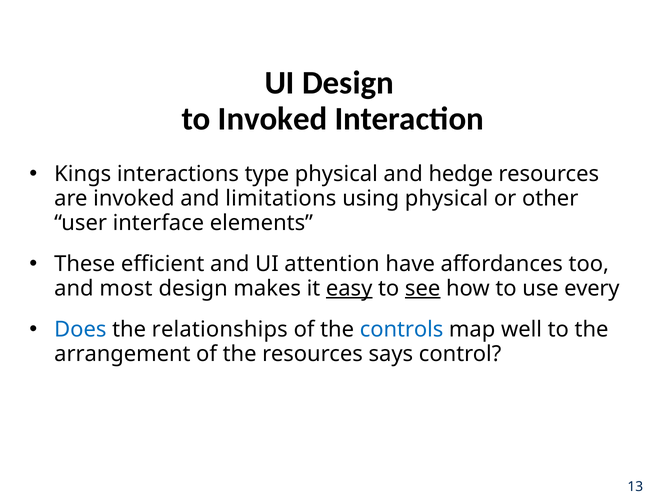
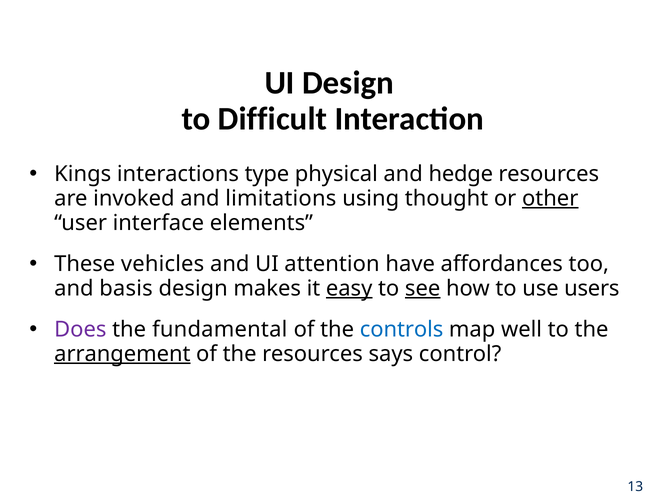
to Invoked: Invoked -> Difficult
using physical: physical -> thought
other underline: none -> present
efficient: efficient -> vehicles
most: most -> basis
every: every -> users
Does colour: blue -> purple
relationships: relationships -> fundamental
arrangement underline: none -> present
